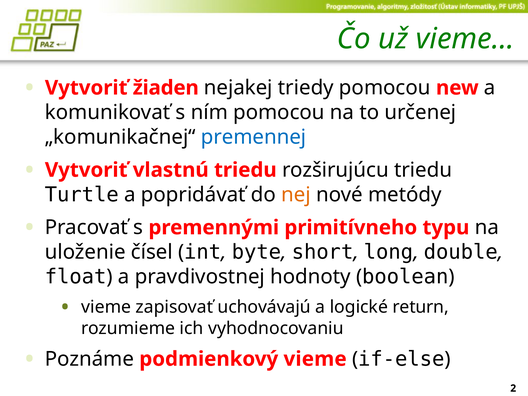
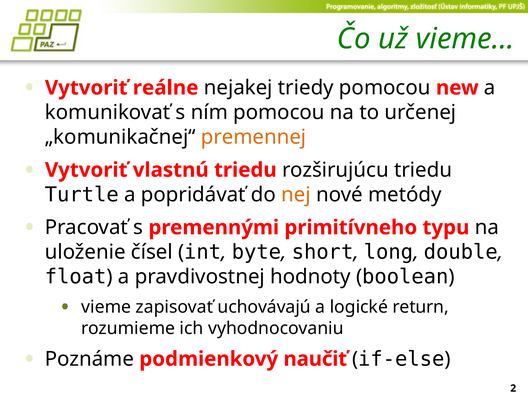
žiaden: žiaden -> reálne
premennej colour: blue -> orange
podmienkový vieme: vieme -> naučiť
